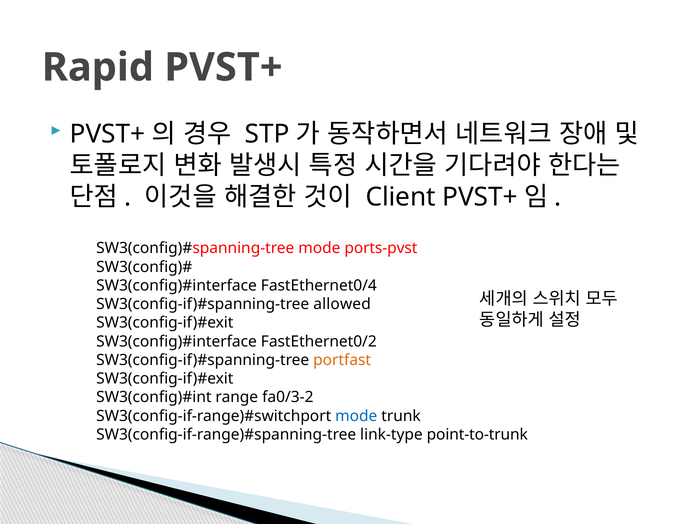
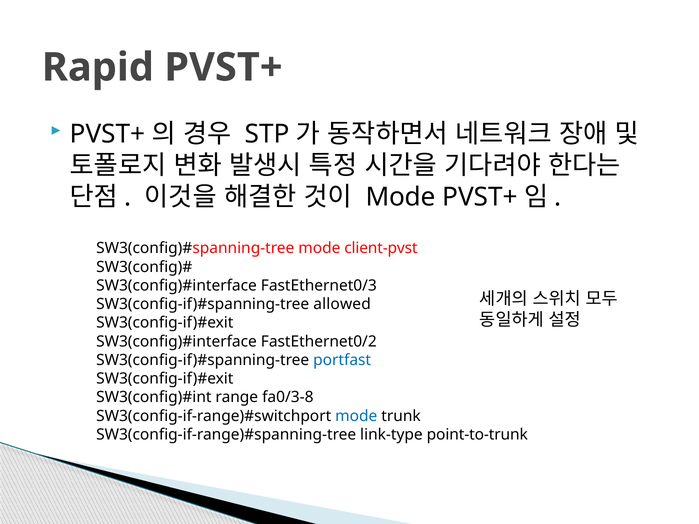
Client at (401, 197): Client -> Mode
ports-pvst: ports-pvst -> client-pvst
FastEthernet0/4: FastEthernet0/4 -> FastEthernet0/3
portfast colour: orange -> blue
fa0/3-2: fa0/3-2 -> fa0/3-8
